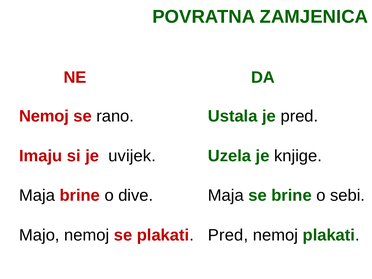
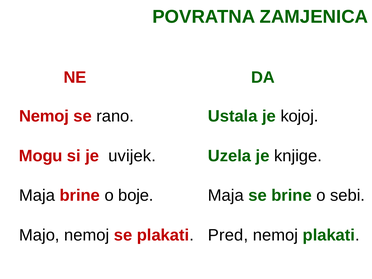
je pred: pred -> kojoj
Imaju: Imaju -> Mogu
dive: dive -> boje
